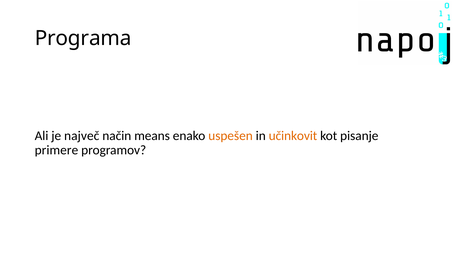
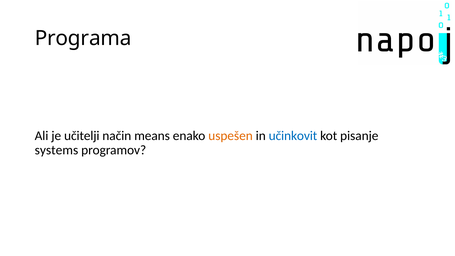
največ: največ -> učitelji
učinkovit colour: orange -> blue
primere: primere -> systems
